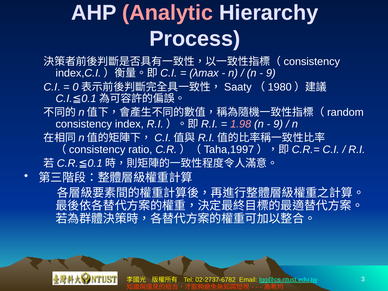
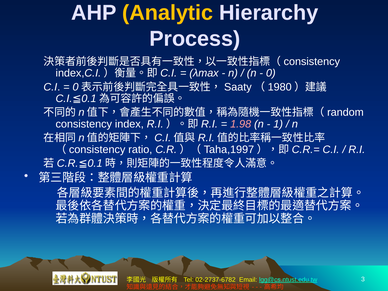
Analytic colour: pink -> yellow
9 at (271, 73): 9 -> 0
9 at (278, 124): 9 -> 1
